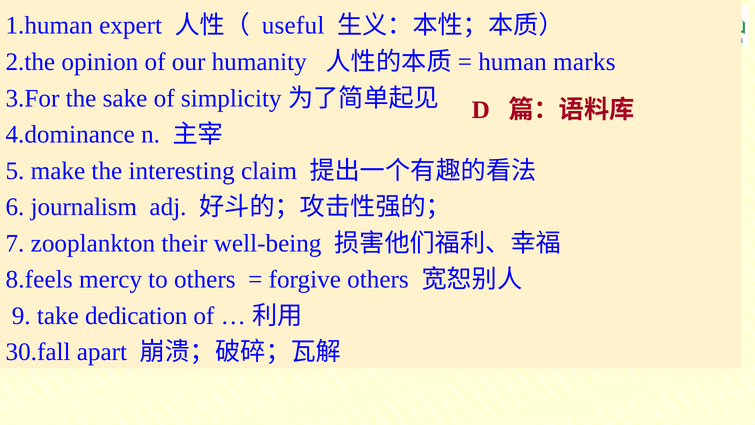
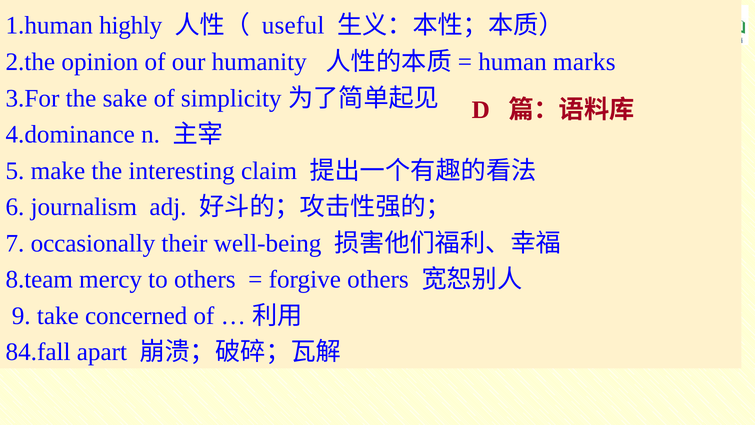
expert: expert -> highly
zooplankton: zooplankton -> occasionally
8.feels: 8.feels -> 8.team
dedication: dedication -> concerned
30.fall: 30.fall -> 84.fall
